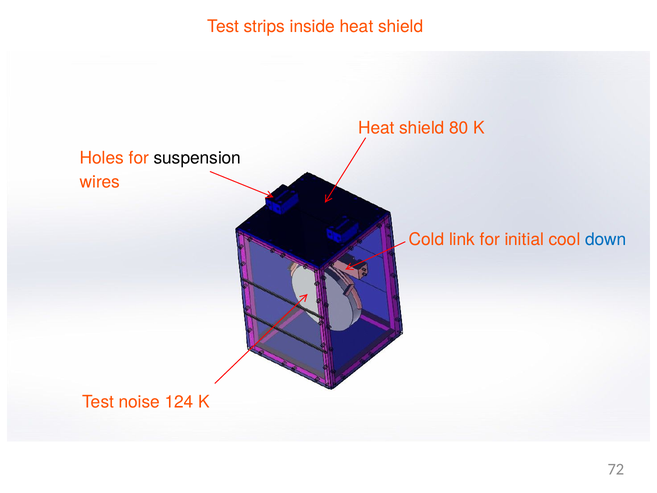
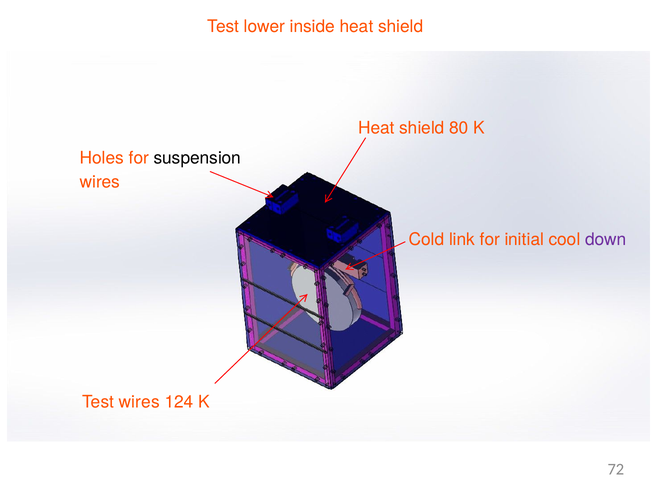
strips: strips -> lower
down colour: blue -> purple
Test noise: noise -> wires
